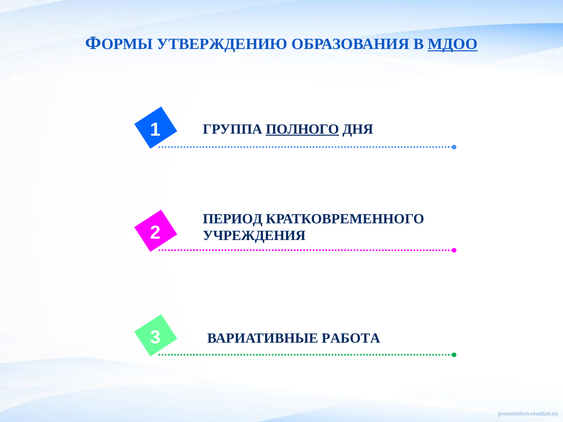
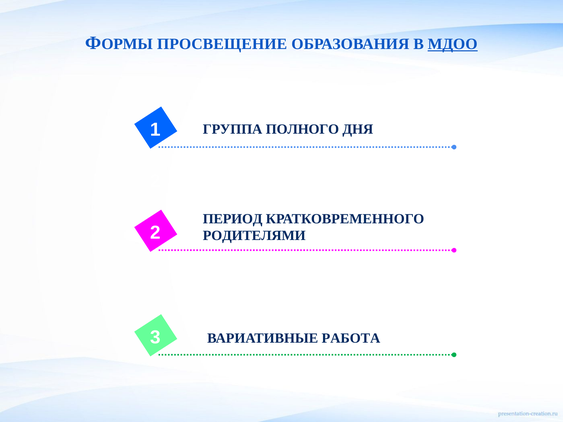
УТВЕРЖДЕНИЮ: УТВЕРЖДЕНИЮ -> ПРОСВЕЩЕНИЕ
ПОЛНОГО underline: present -> none
УЧРЕЖДЕНИЯ: УЧРЕЖДЕНИЯ -> РОДИТЕЛЯМИ
